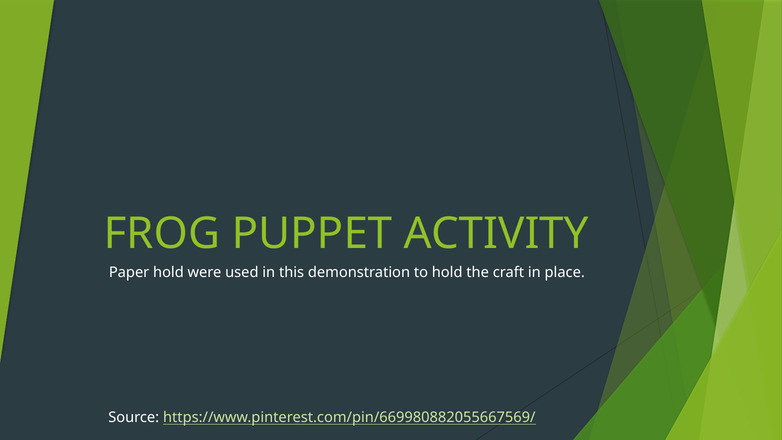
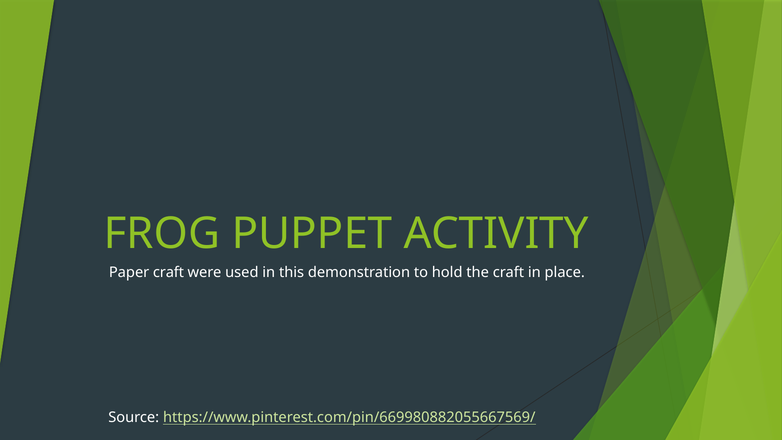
Paper hold: hold -> craft
